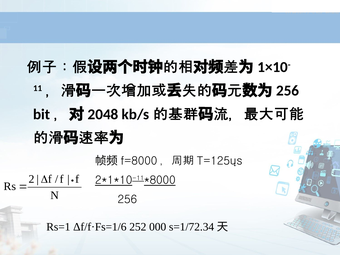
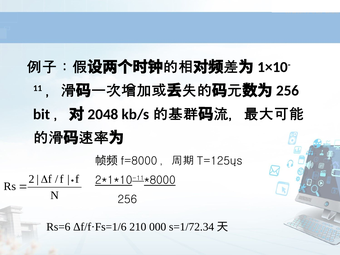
Rs=1: Rs=1 -> Rs=6
252: 252 -> 210
